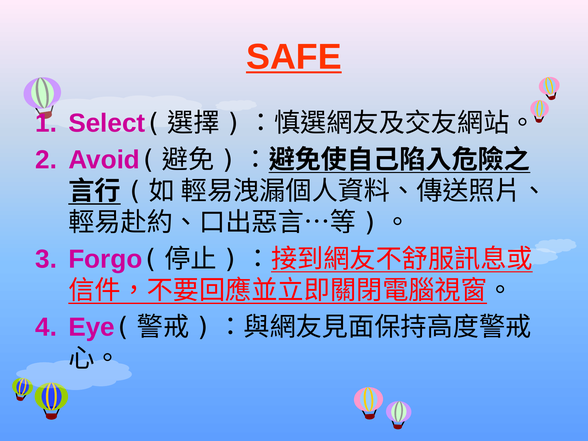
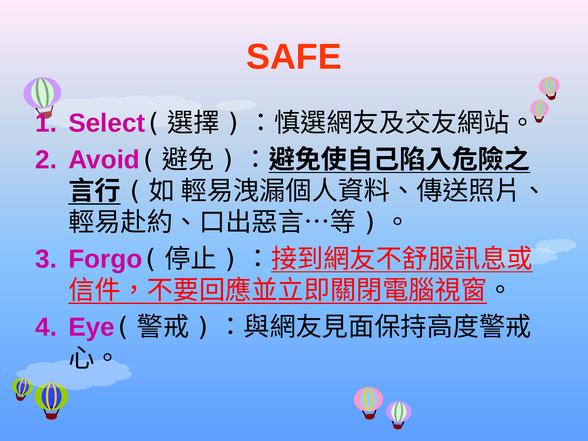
SAFE underline: present -> none
